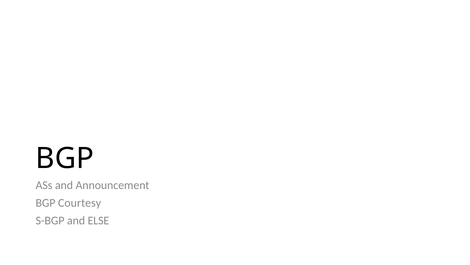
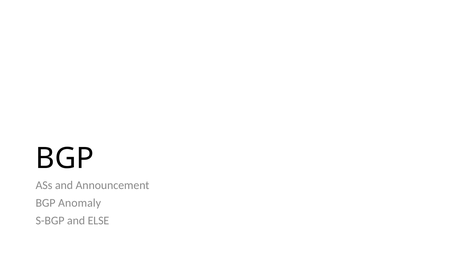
Courtesy: Courtesy -> Anomaly
